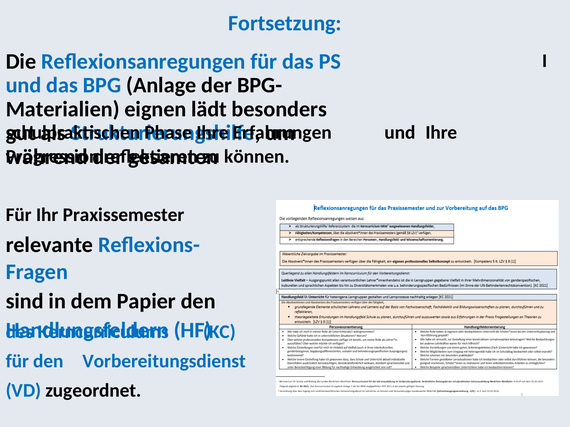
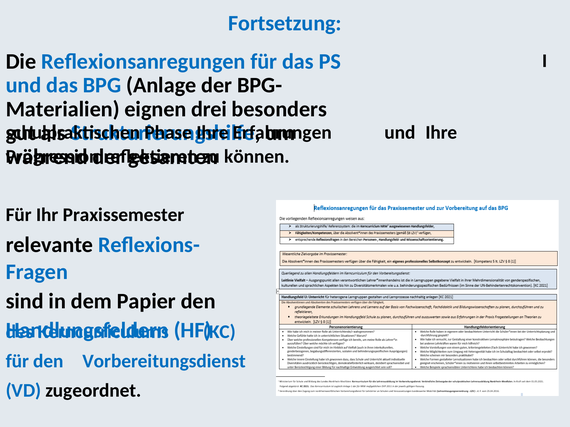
lädt: lädt -> drei
